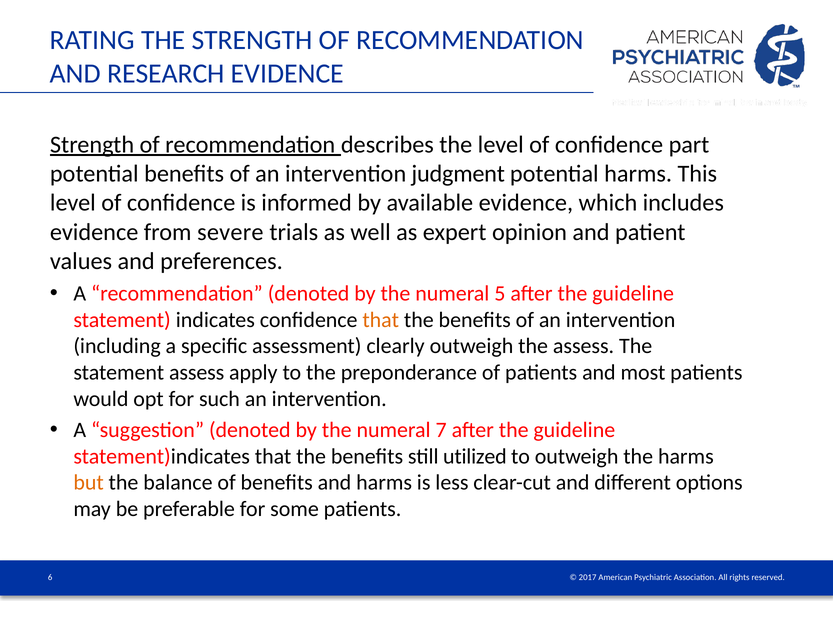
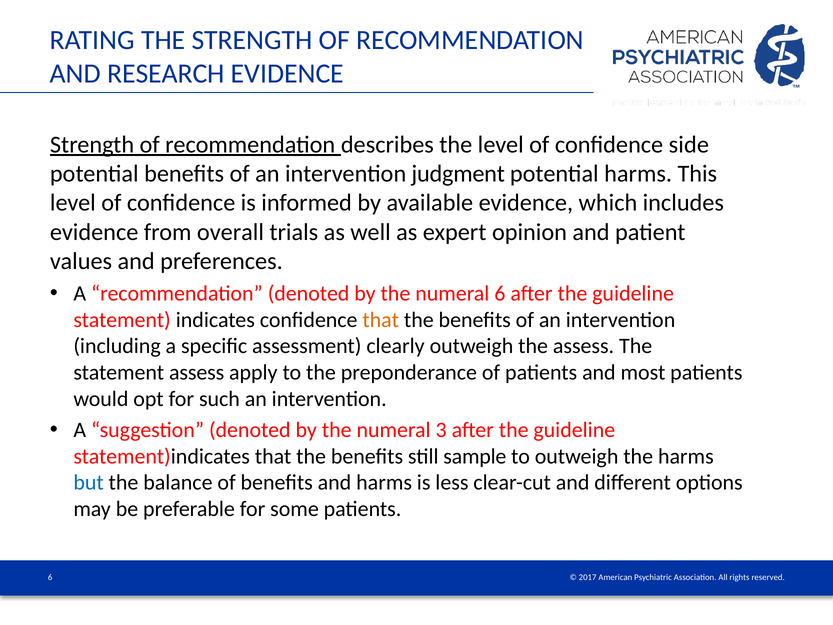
part: part -> side
severe: severe -> overall
numeral 5: 5 -> 6
7: 7 -> 3
utilized: utilized -> sample
but colour: orange -> blue
